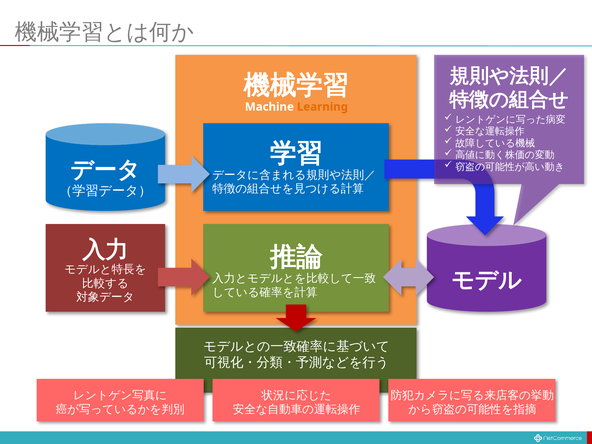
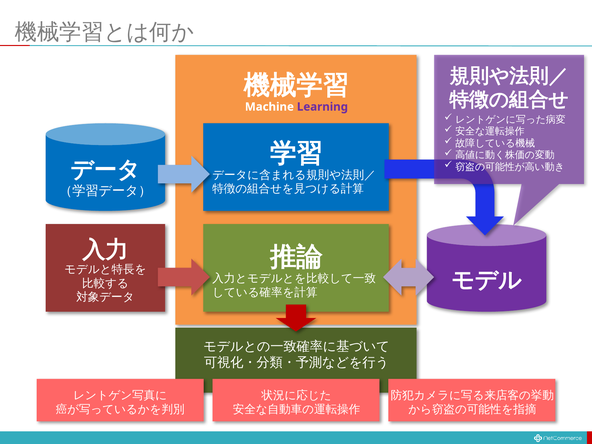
Learning colour: orange -> purple
